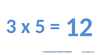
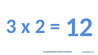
5: 5 -> 2
